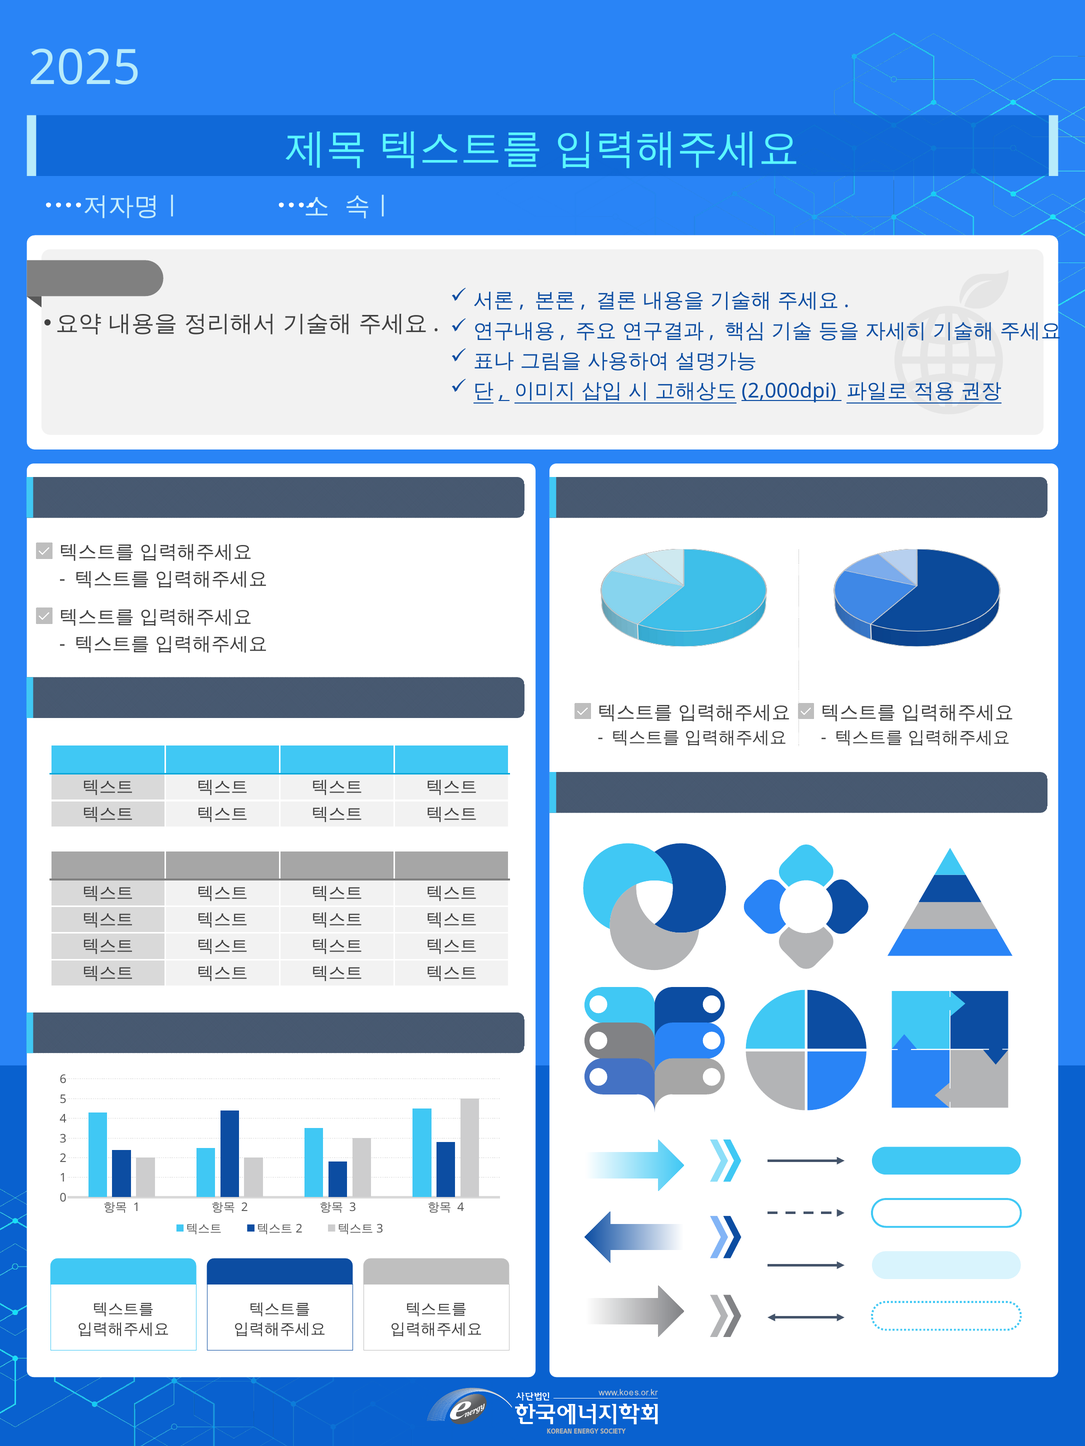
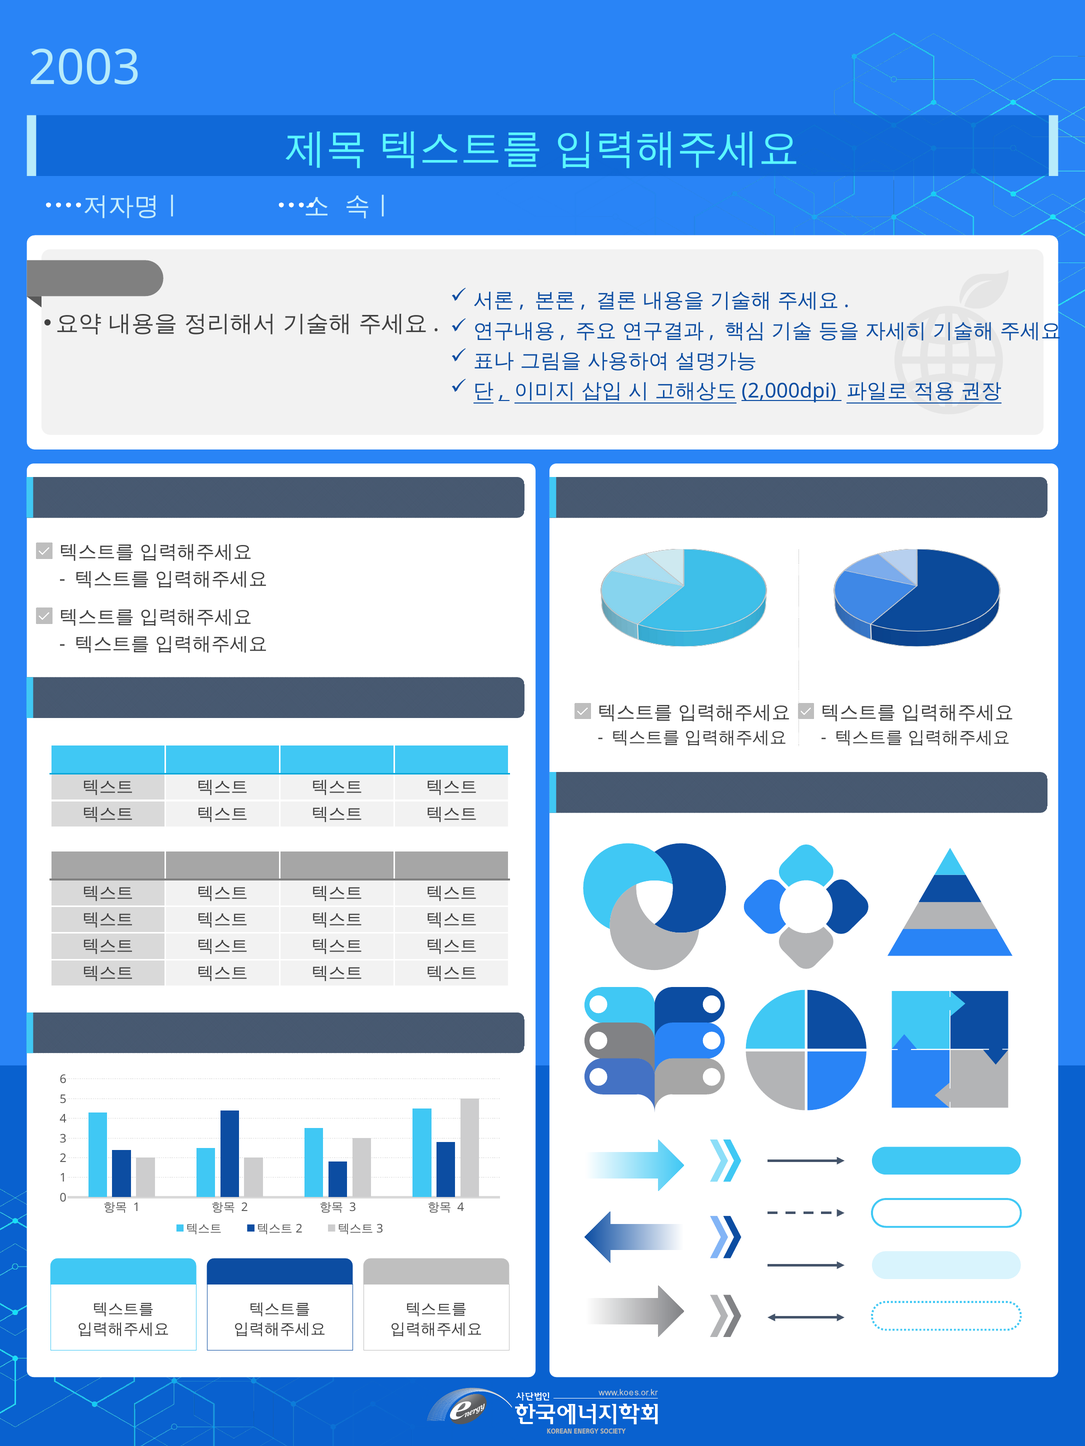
2025: 2025 -> 2003
